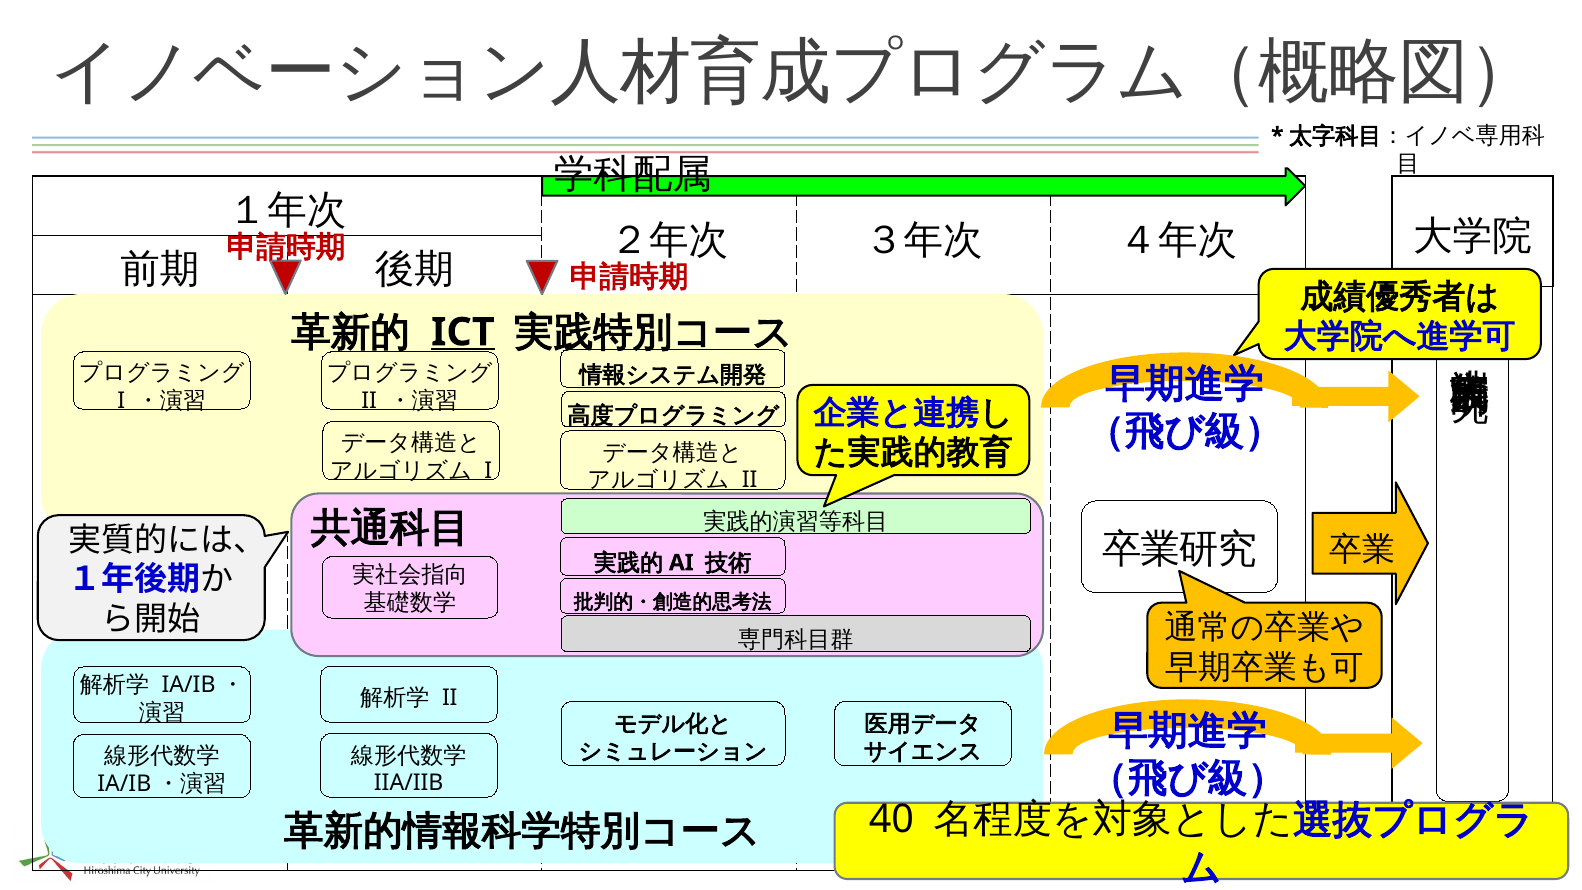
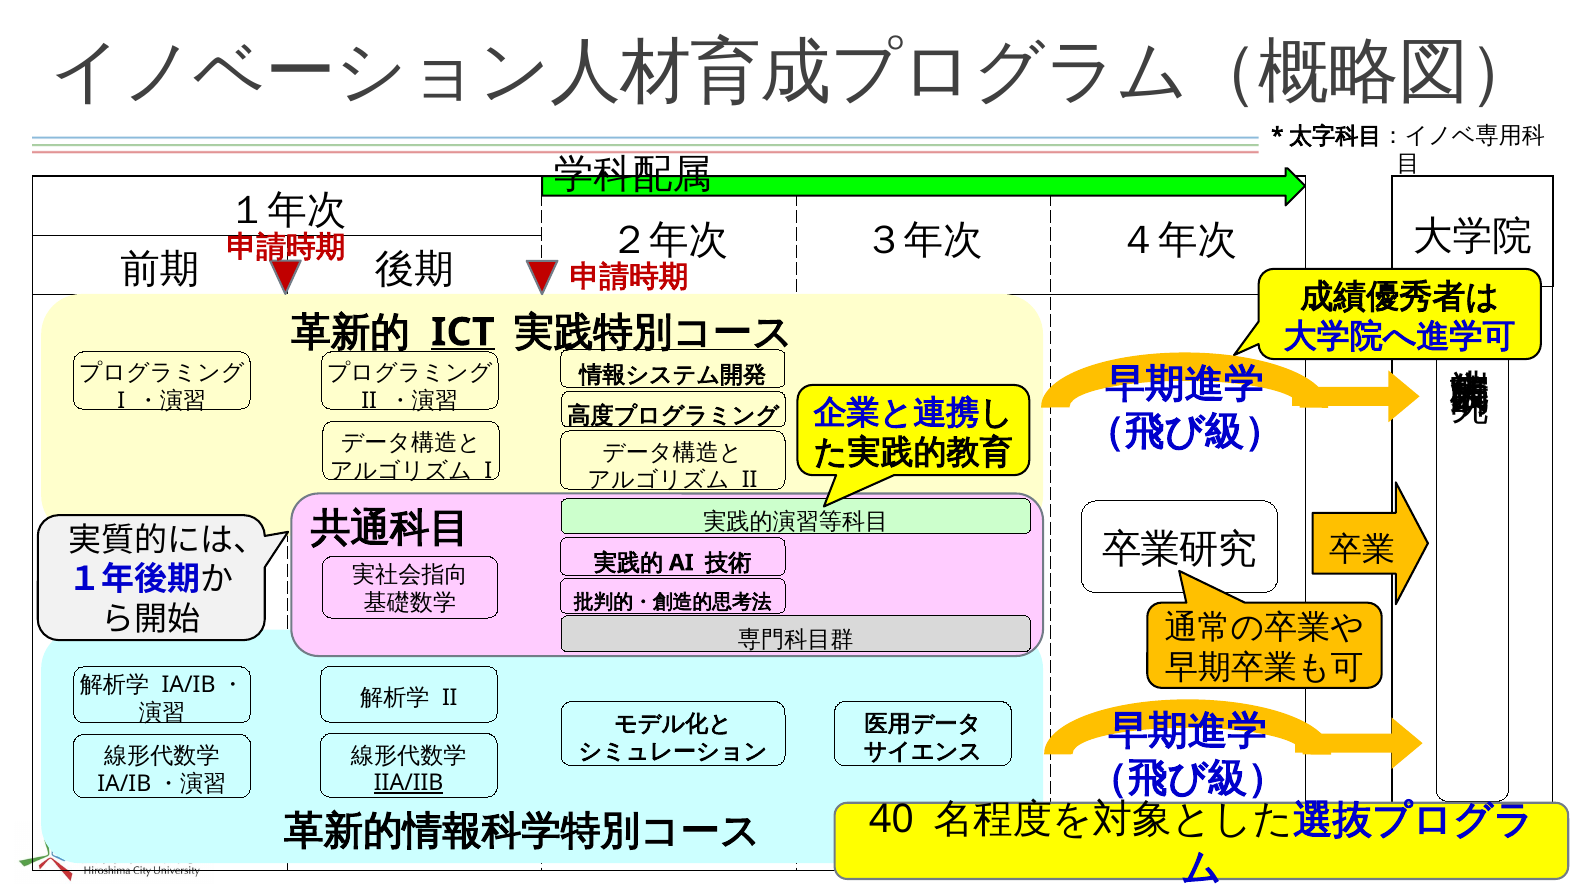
IIA/IIB underline: none -> present
